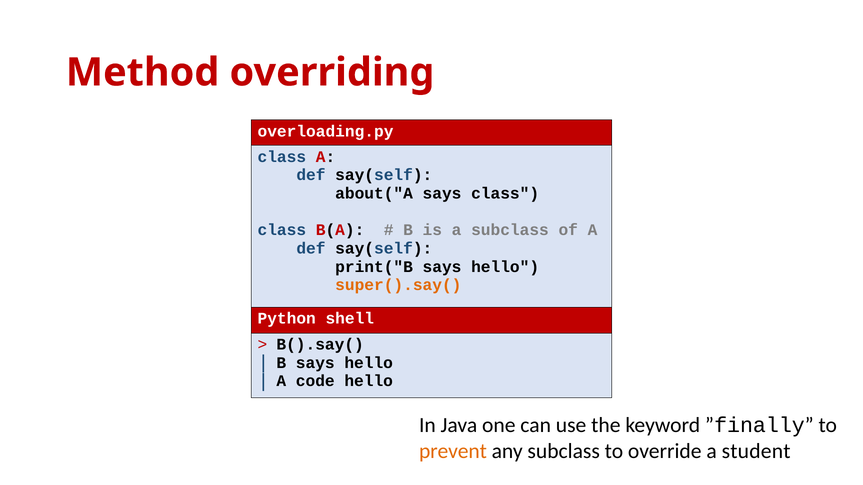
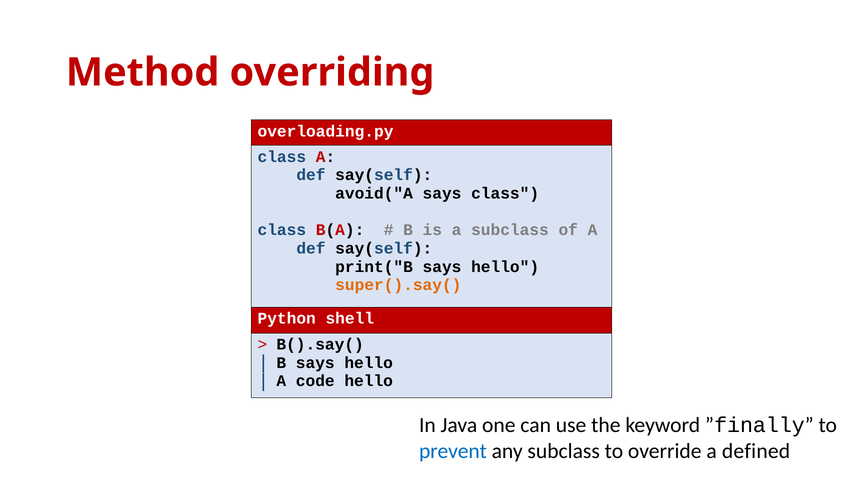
about("A: about("A -> avoid("A
prevent colour: orange -> blue
student: student -> defined
